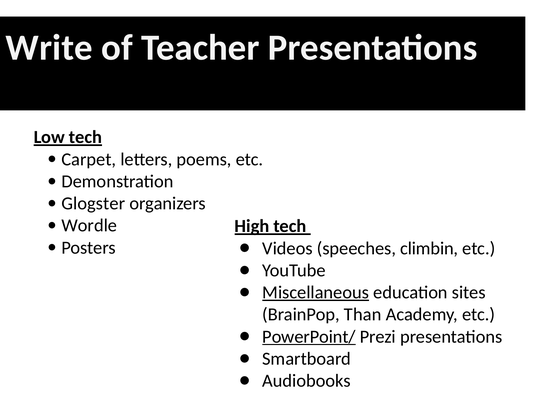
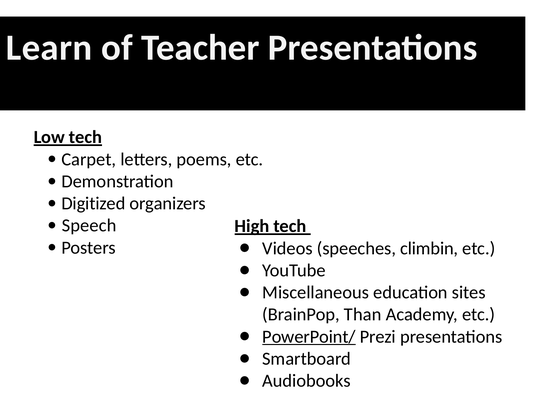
Write: Write -> Learn
Glogster: Glogster -> Digitized
Wordle: Wordle -> Speech
Miscellaneous underline: present -> none
